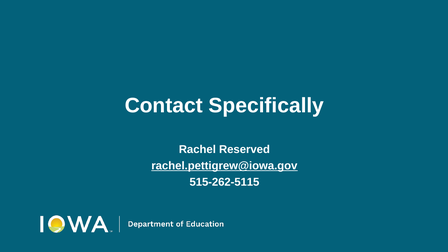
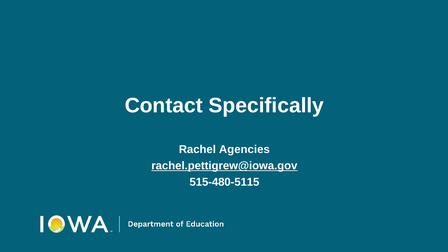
Reserved: Reserved -> Agencies
515-262-5115: 515-262-5115 -> 515-480-5115
